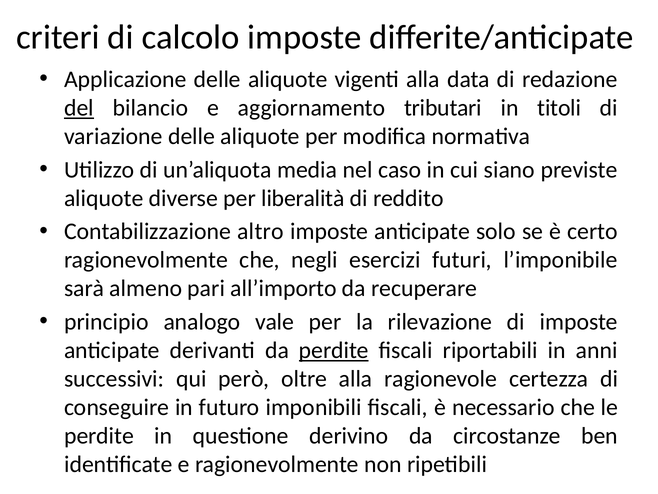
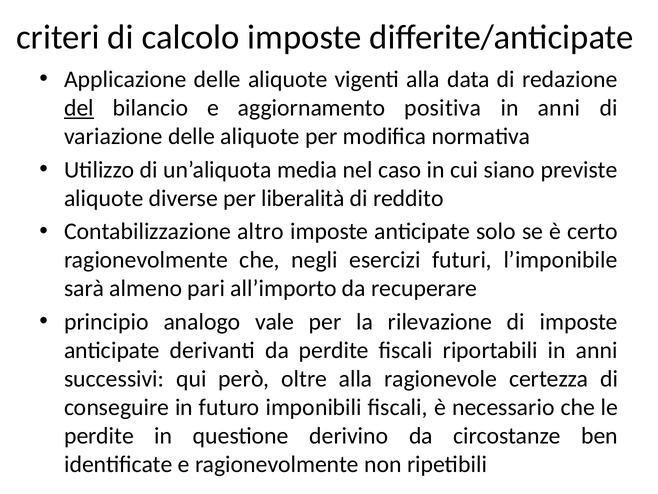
tributari: tributari -> positiva
titoli at (559, 108): titoli -> anni
perdite at (334, 350) underline: present -> none
